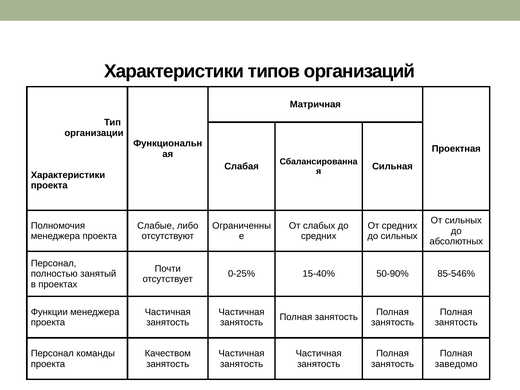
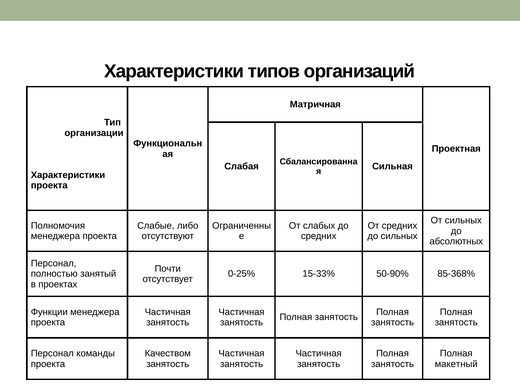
15-40%: 15-40% -> 15-33%
85-546%: 85-546% -> 85-368%
заведомо: заведомо -> макетный
